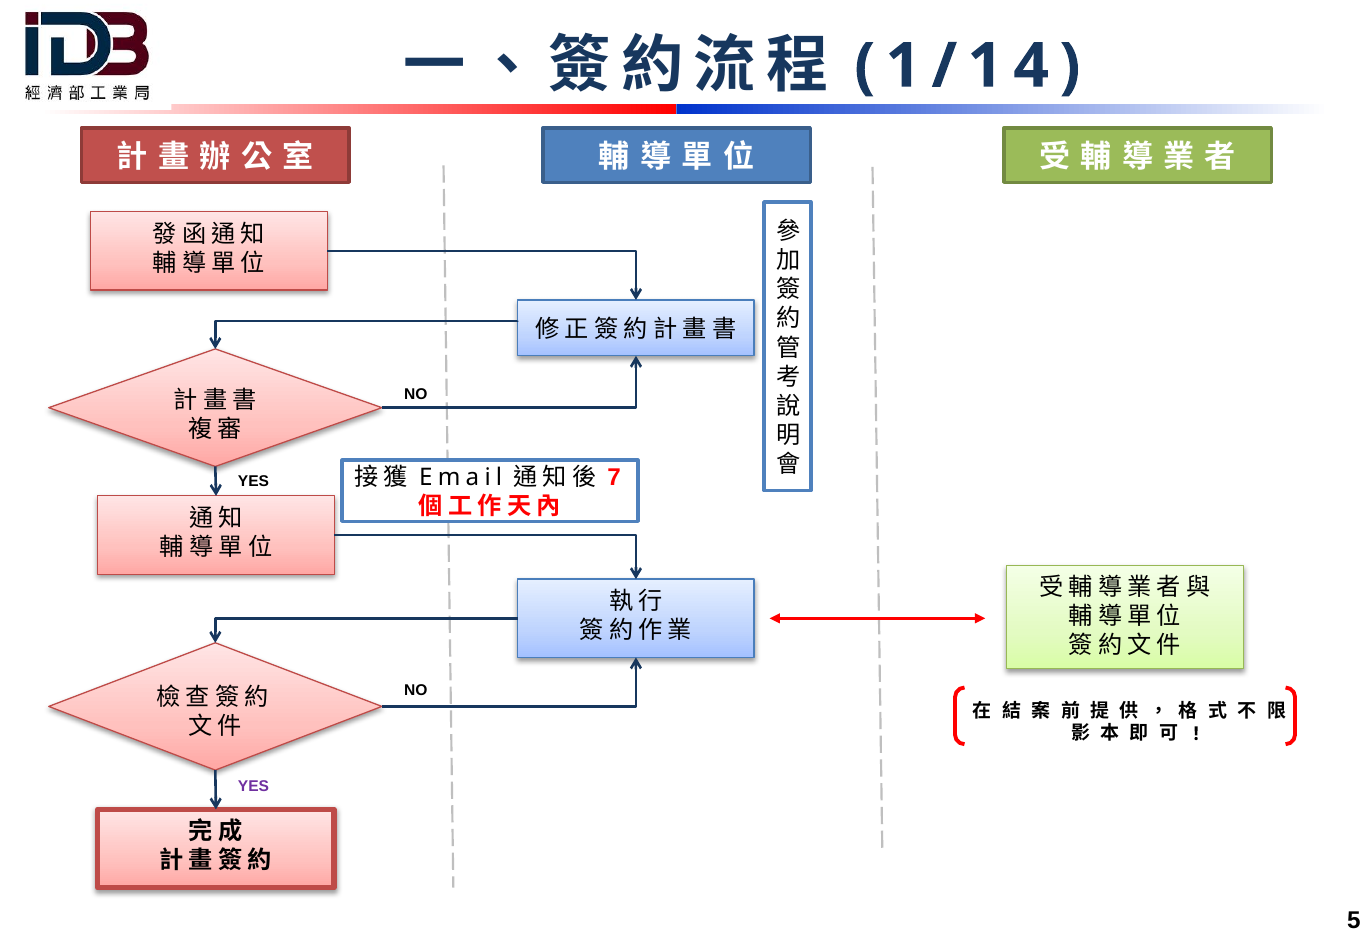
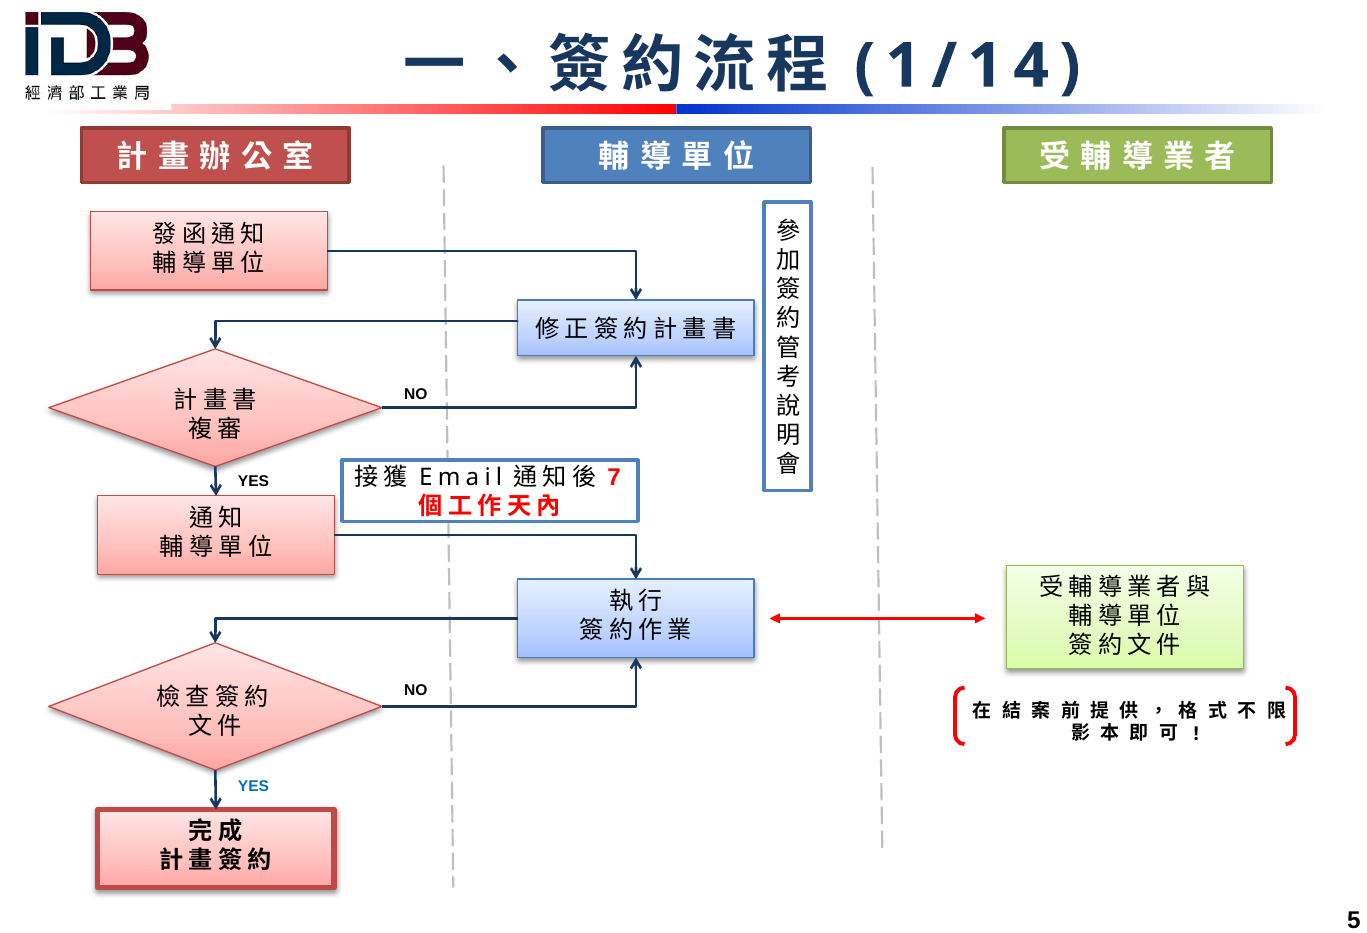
YES at (253, 787) colour: purple -> blue
